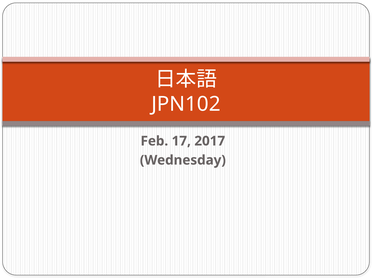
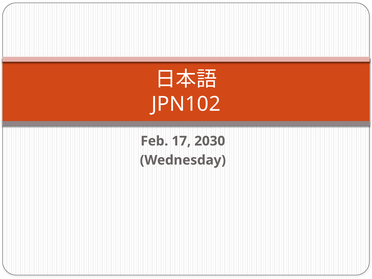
2017: 2017 -> 2030
